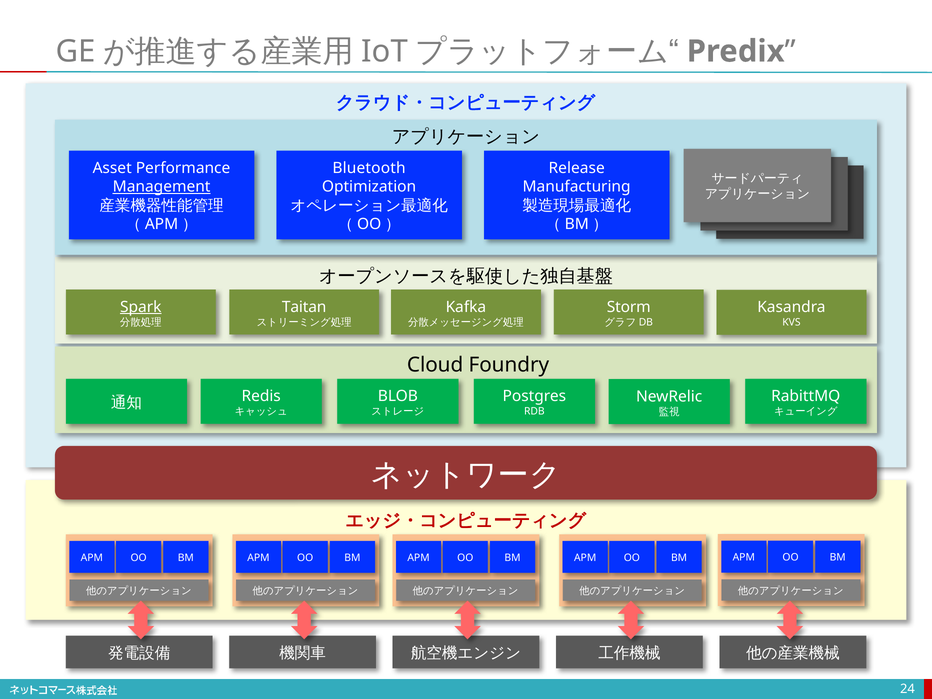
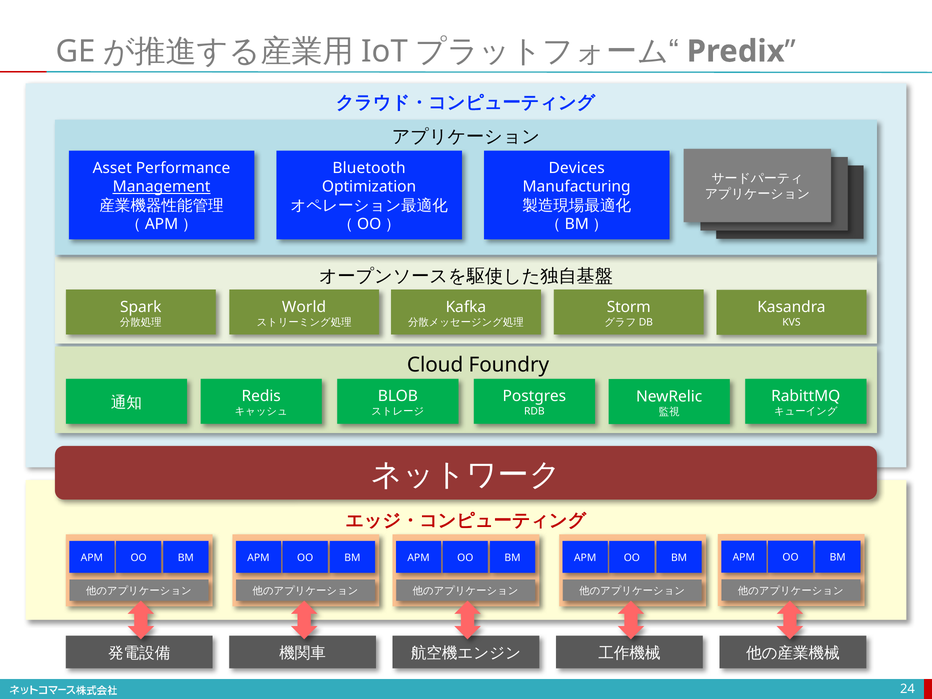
Release: Release -> Devices
Spark underline: present -> none
Taitan: Taitan -> World
